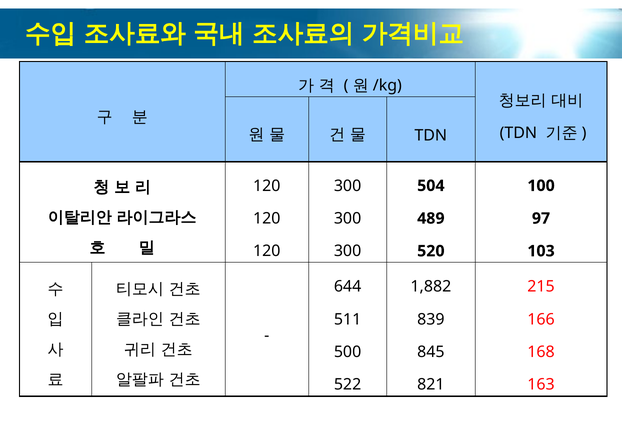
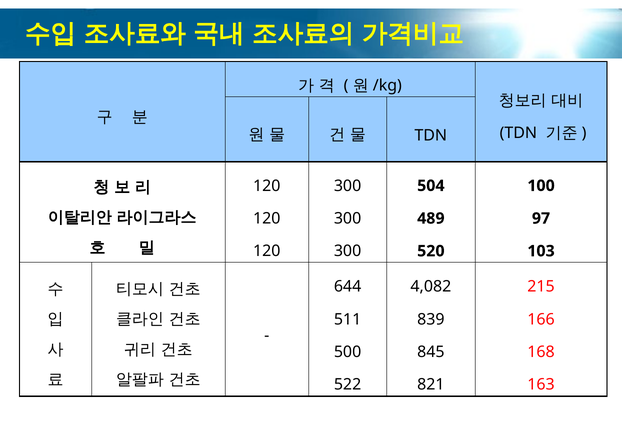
1,882: 1,882 -> 4,082
